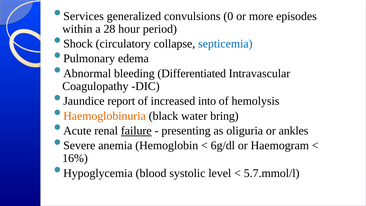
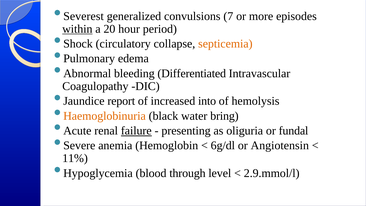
Services: Services -> Severest
0: 0 -> 7
within underline: none -> present
28: 28 -> 20
septicemia colour: blue -> orange
ankles: ankles -> fundal
Haemogram: Haemogram -> Angiotensin
16%: 16% -> 11%
systolic: systolic -> through
5.7.mmol/l: 5.7.mmol/l -> 2.9.mmol/l
